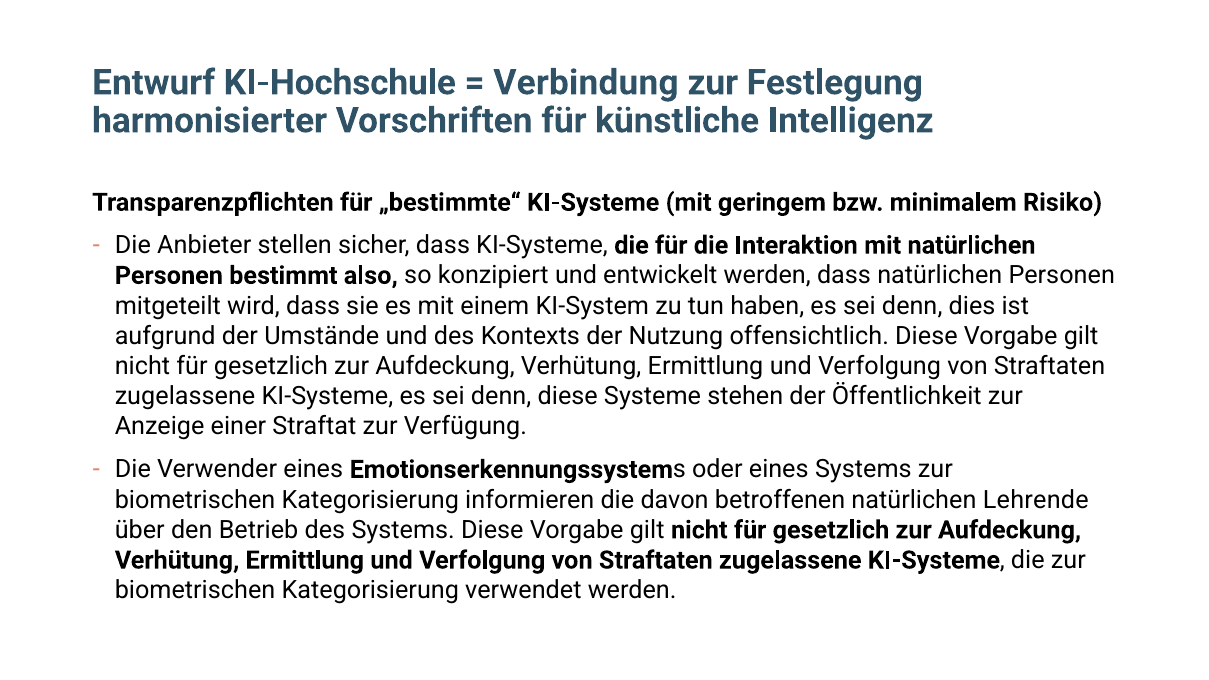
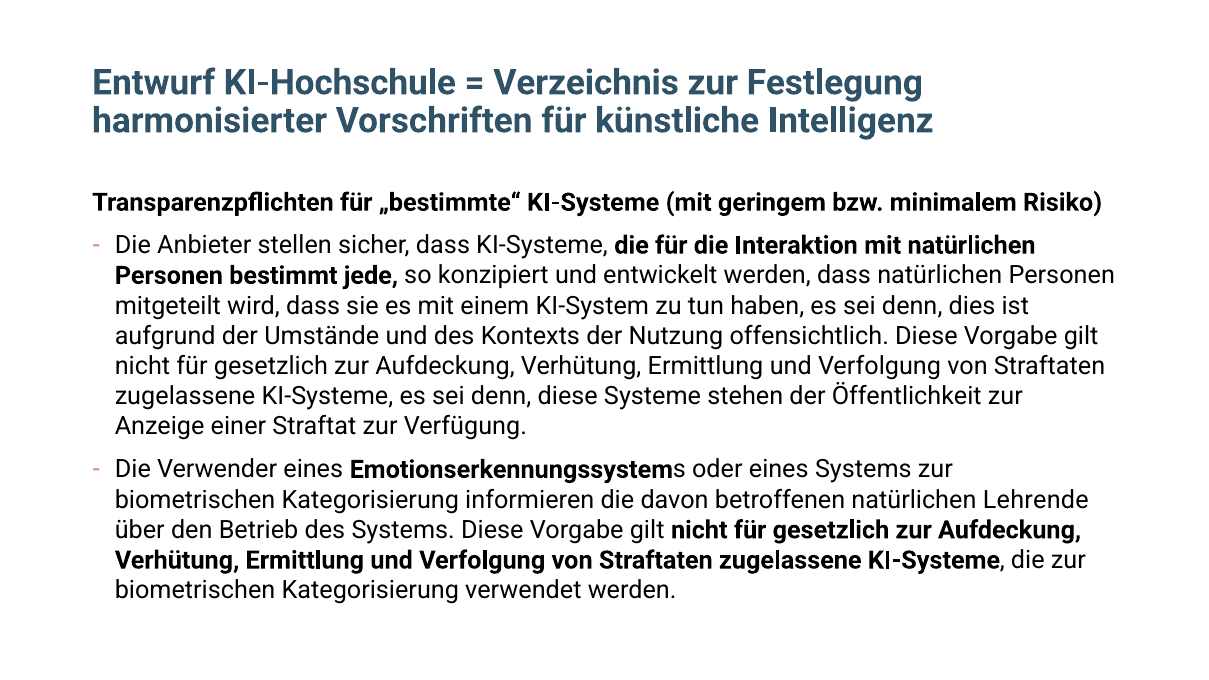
Verbindung: Verbindung -> Verzeichnis
also: also -> jede
